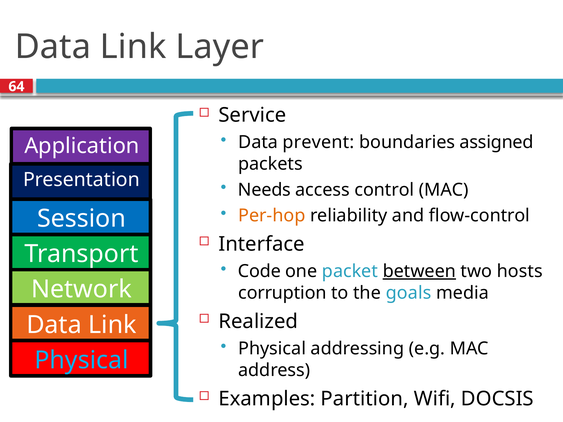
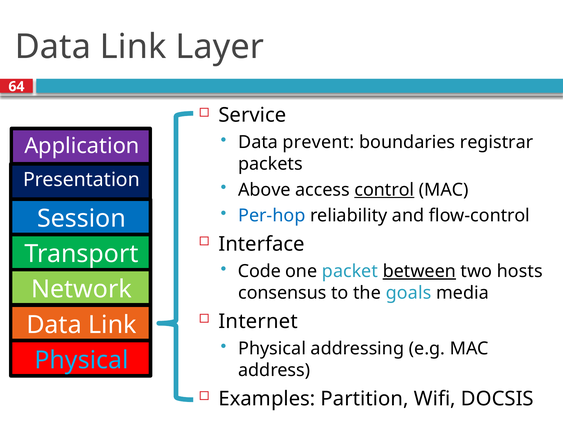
assigned: assigned -> registrar
Needs: Needs -> Above
control underline: none -> present
Per-hop colour: orange -> blue
corruption: corruption -> consensus
Realized: Realized -> Internet
